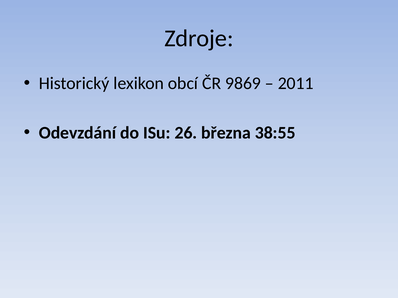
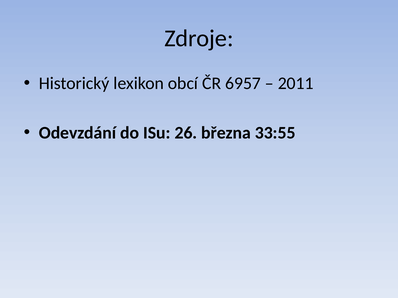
9869: 9869 -> 6957
38:55: 38:55 -> 33:55
